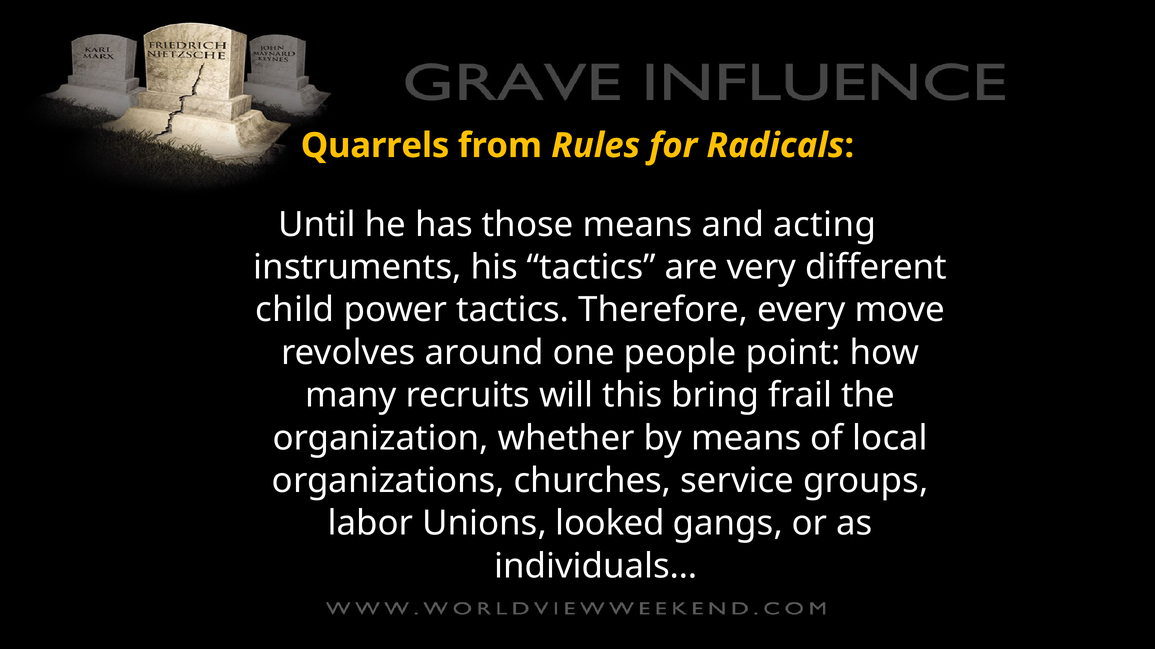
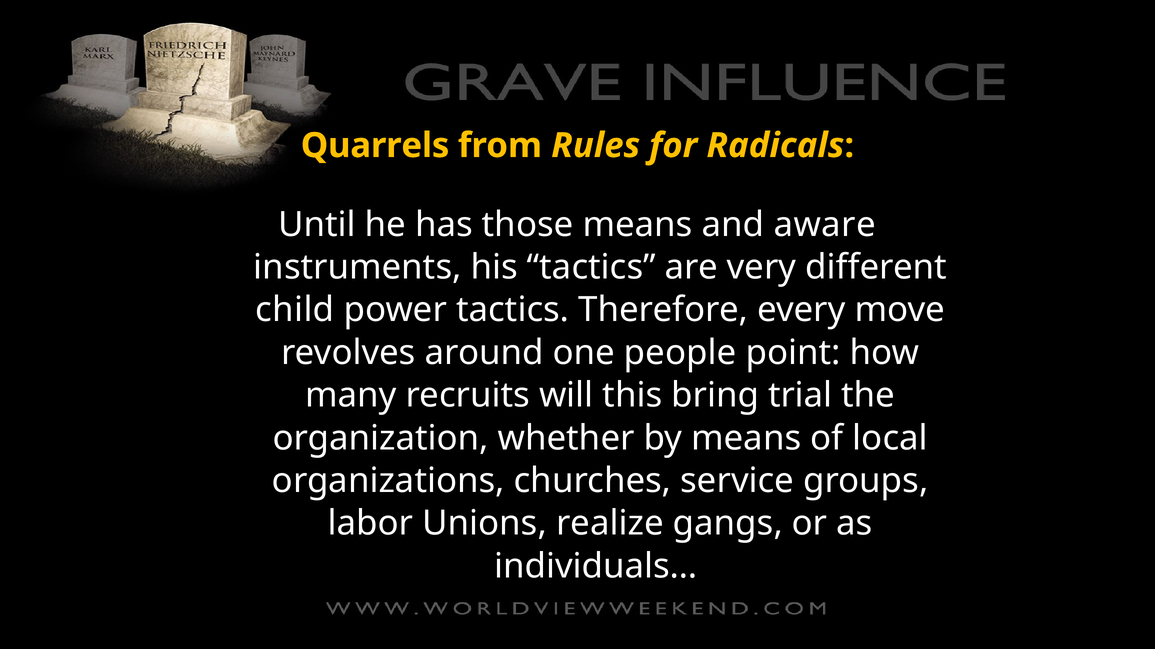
acting: acting -> aware
frail: frail -> trial
looked: looked -> realize
